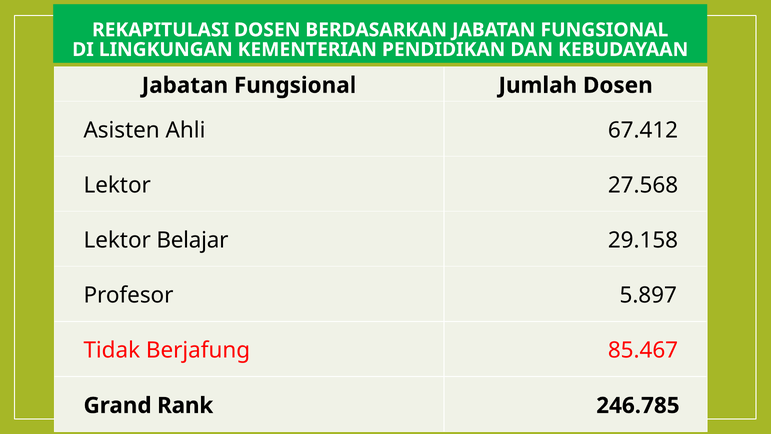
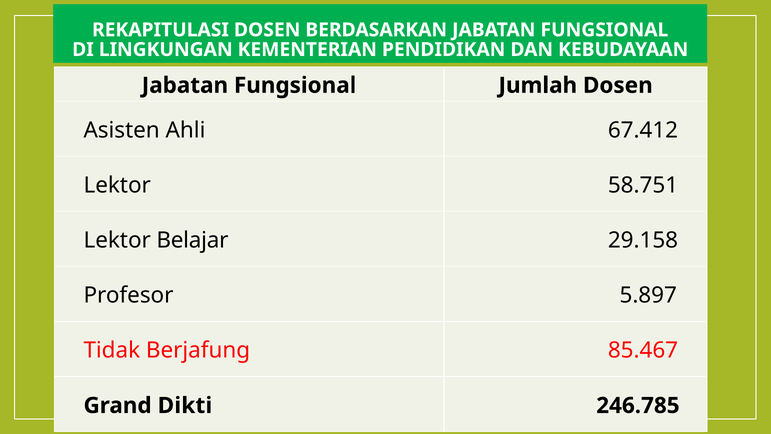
27.568: 27.568 -> 58.751
Rank: Rank -> Dikti
